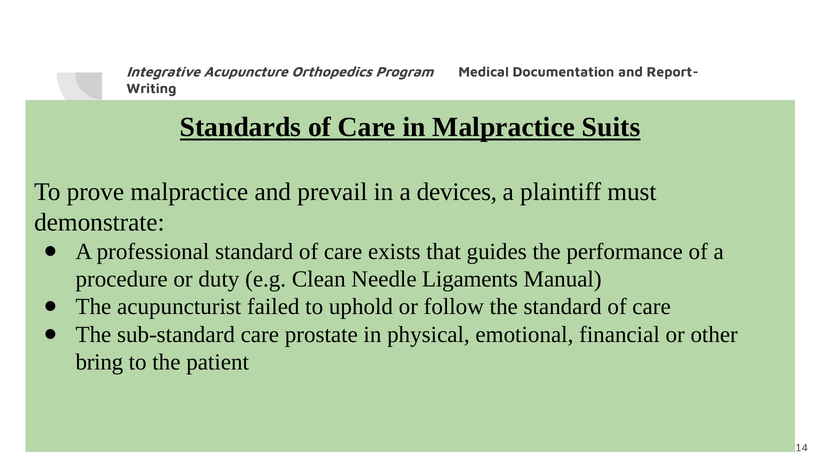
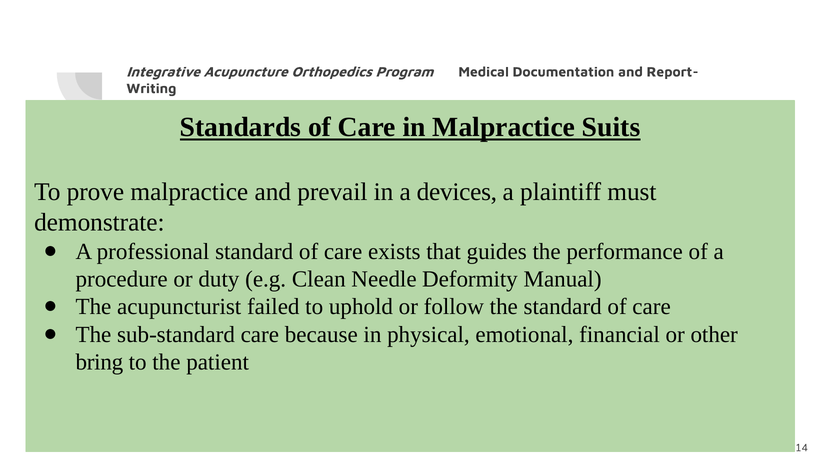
Ligaments: Ligaments -> Deformity
prostate: prostate -> because
